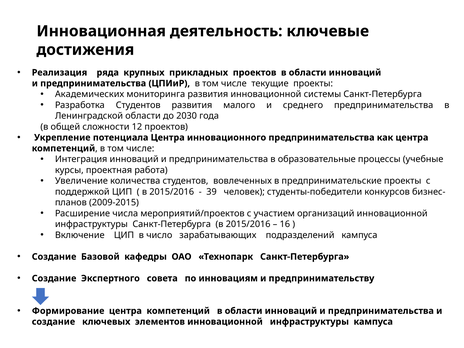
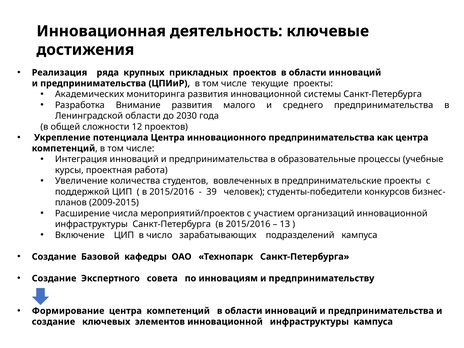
Разработка Студентов: Студентов -> Внимание
16: 16 -> 13
